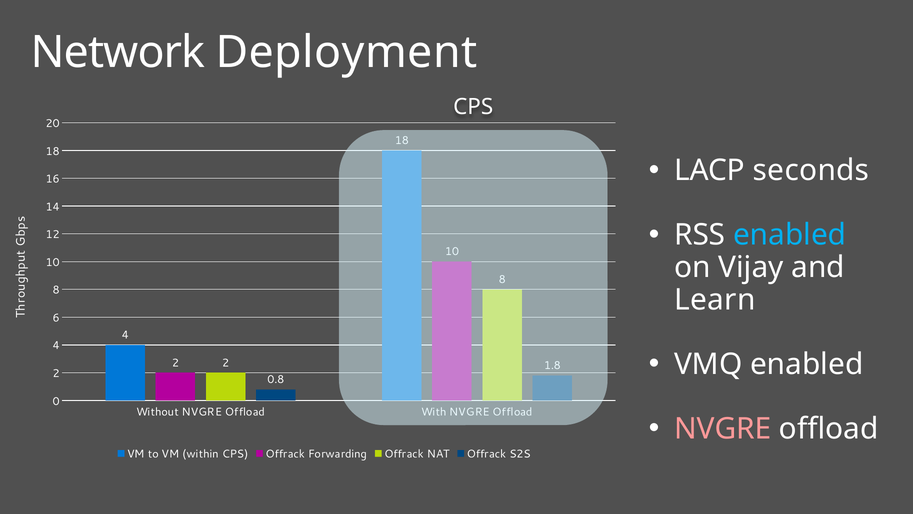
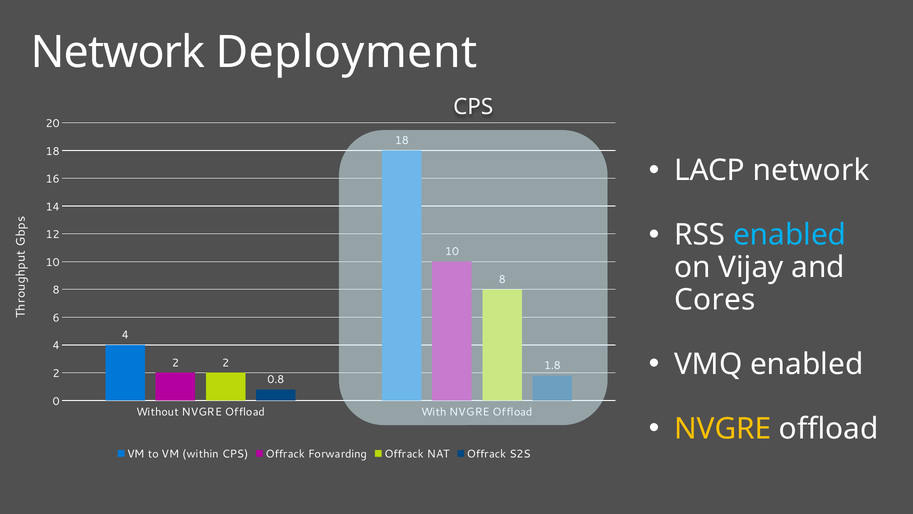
LACP seconds: seconds -> network
Learn: Learn -> Cores
NVGRE at (723, 428) colour: pink -> yellow
